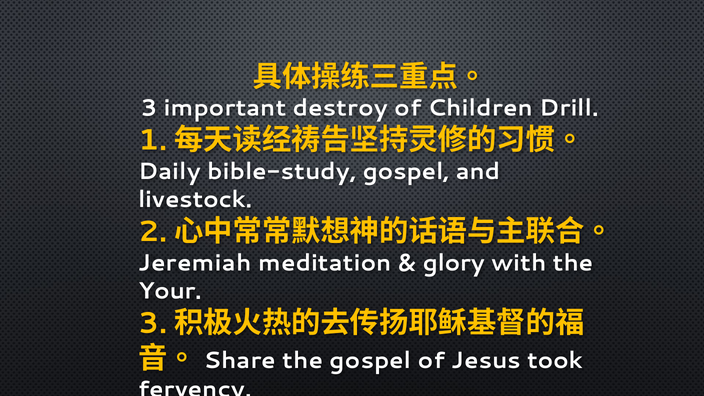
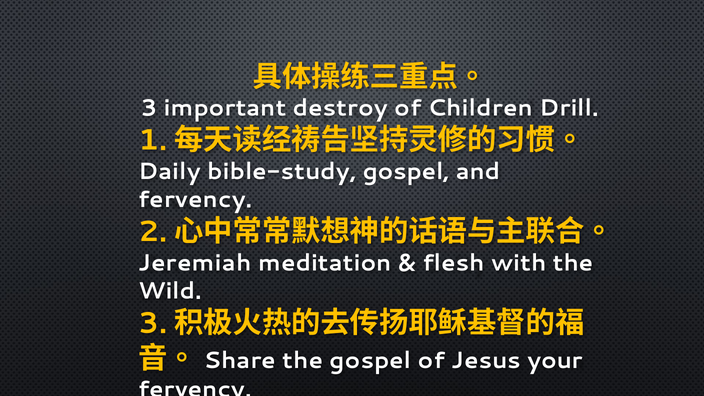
livestock at (195, 200): livestock -> fervency
glory: glory -> flesh
Your: Your -> Wild
took: took -> your
